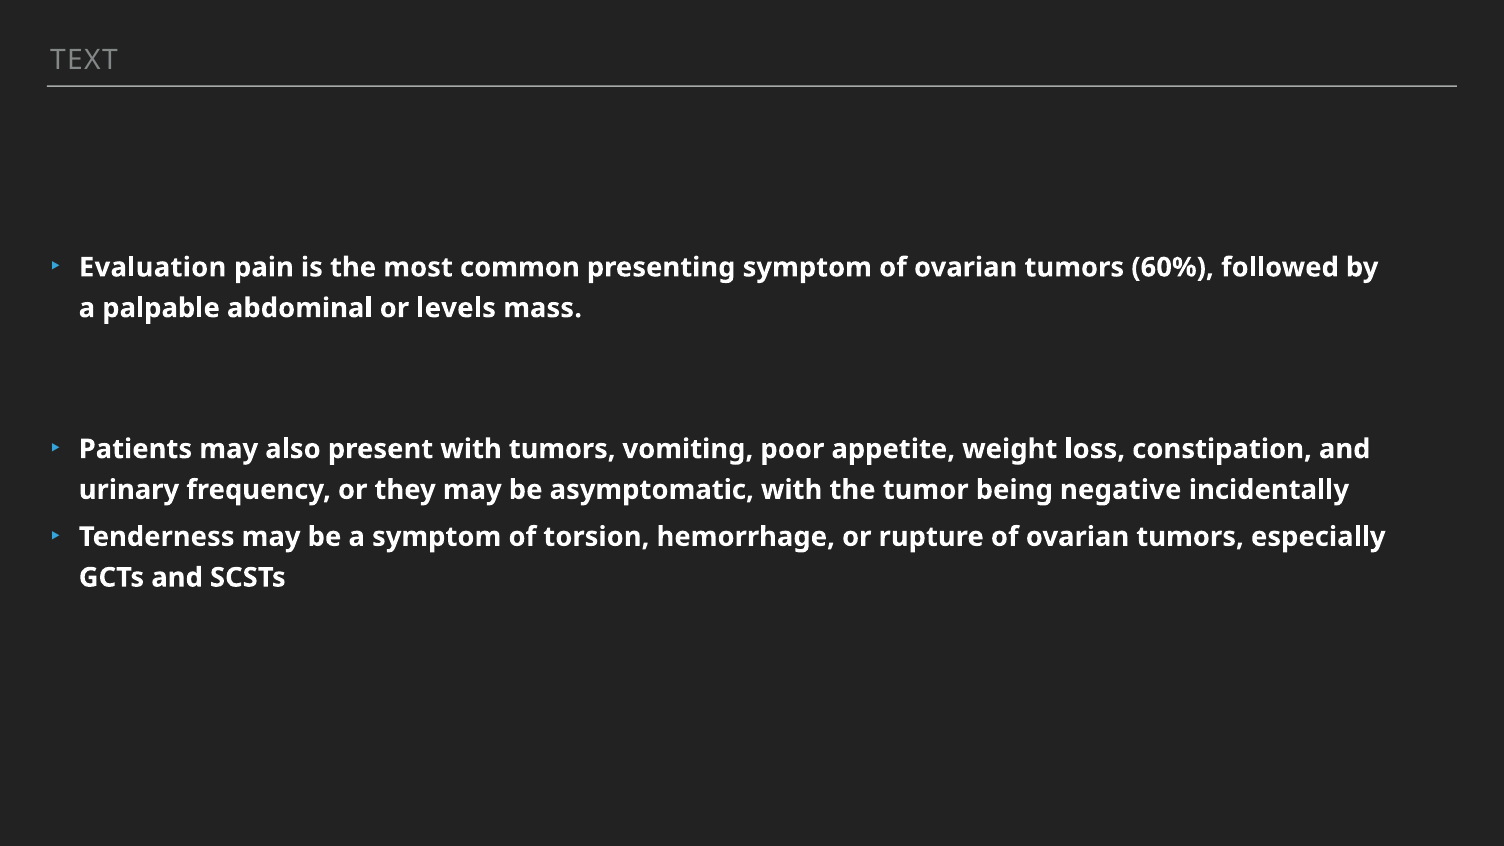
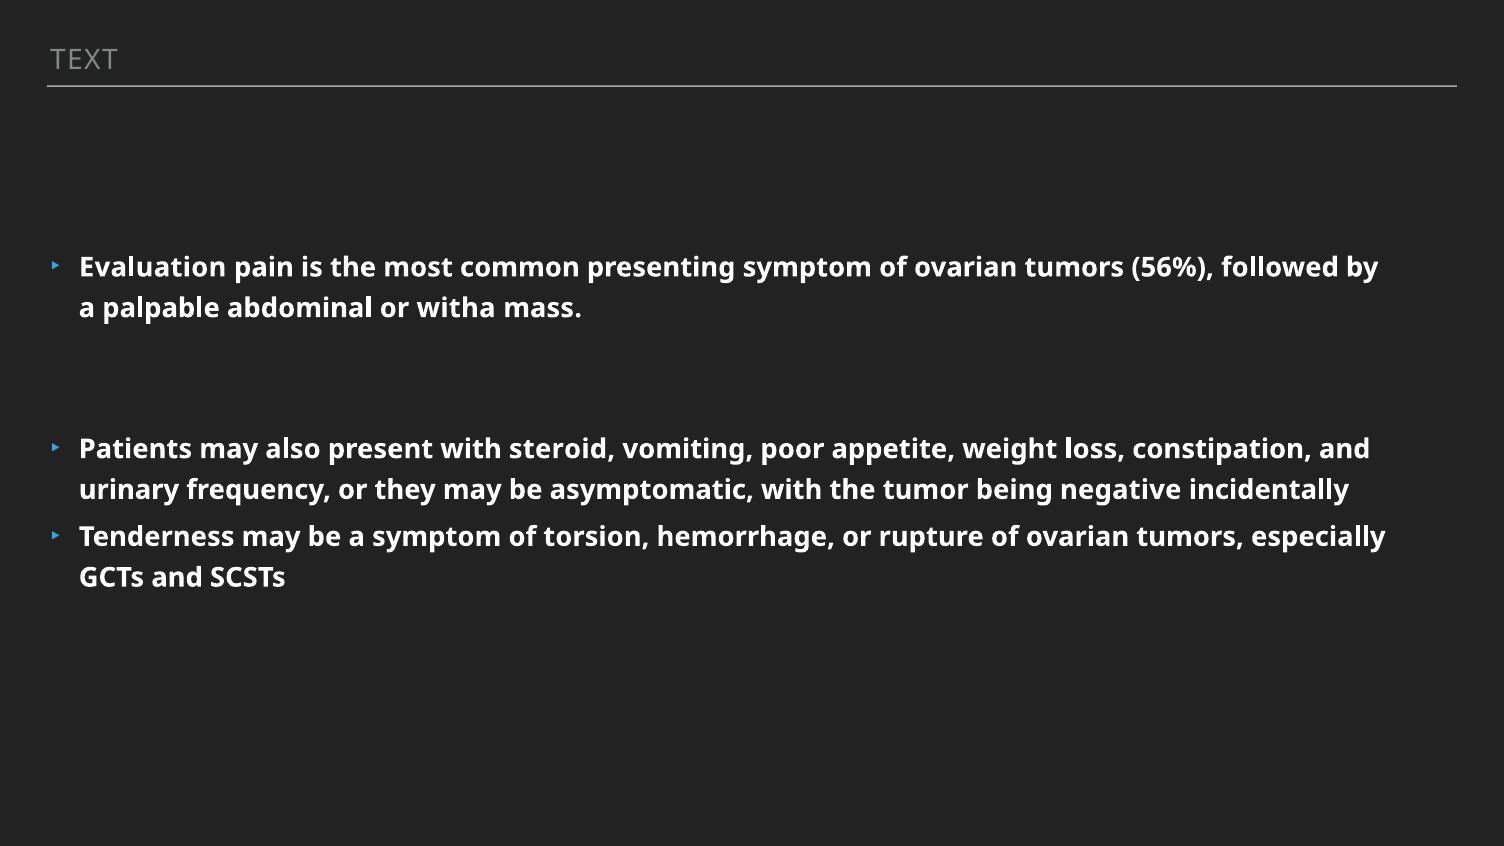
60%: 60% -> 56%
levels: levels -> witha
with tumors: tumors -> steroid
